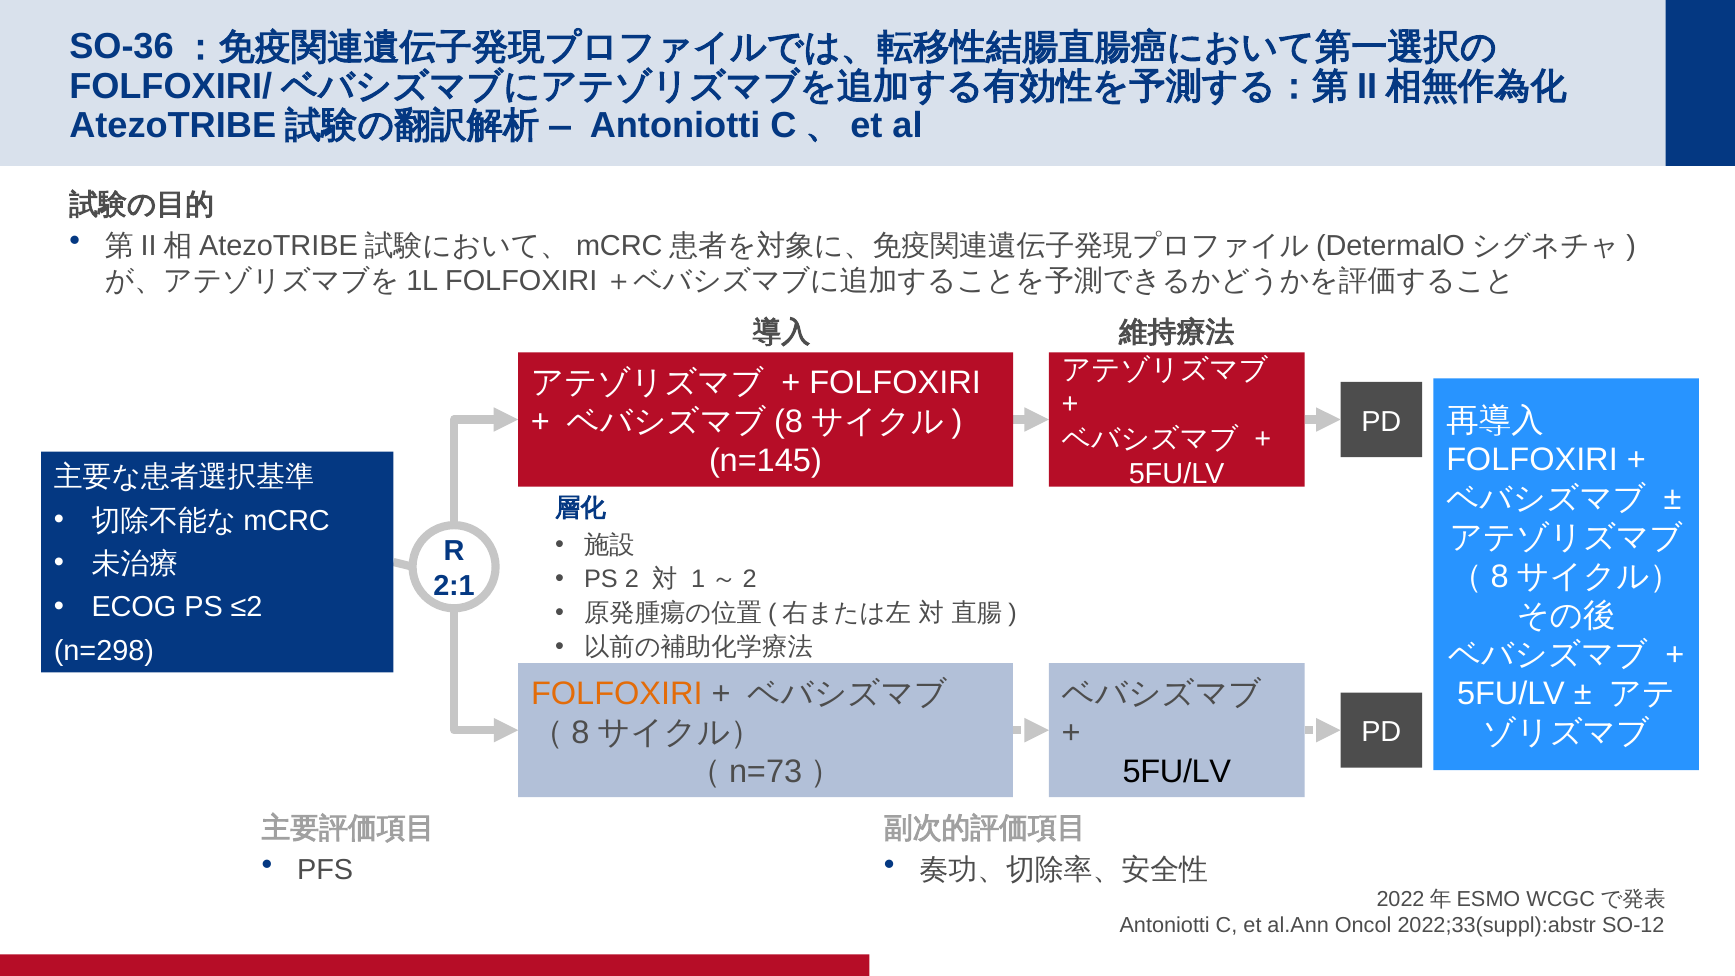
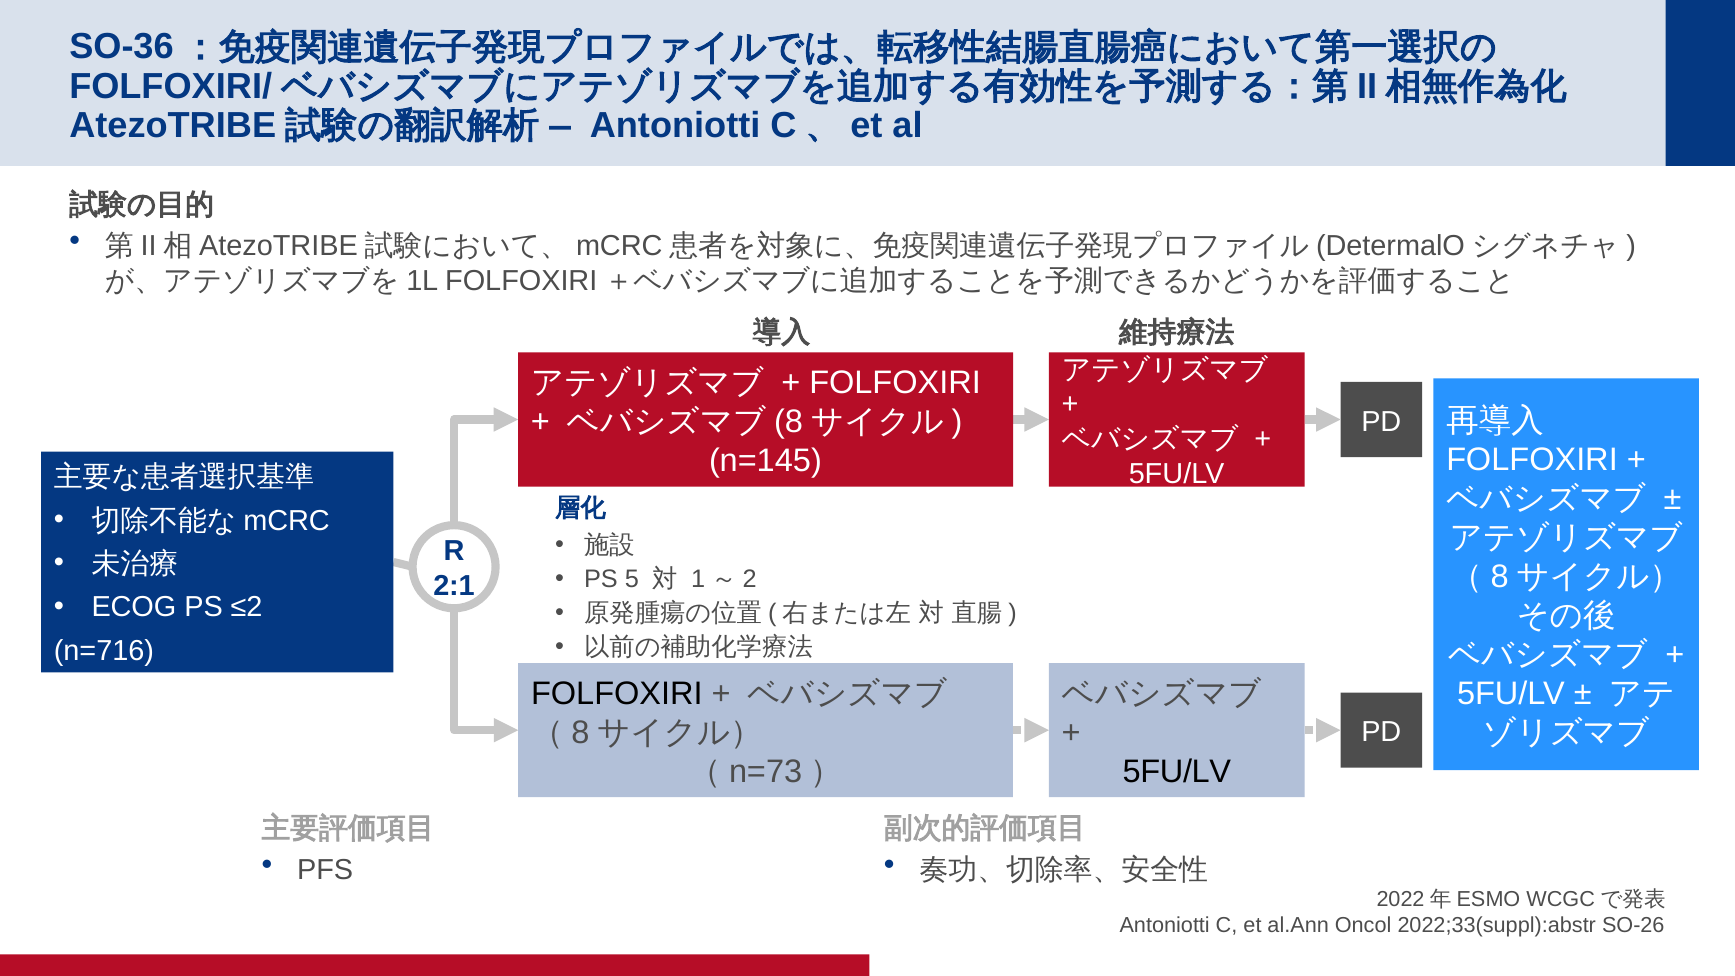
2: 2 -> 5
n=298: n=298 -> n=716
FOLFOXIRI at (617, 693) colour: orange -> black
SO-12: SO-12 -> SO-26
